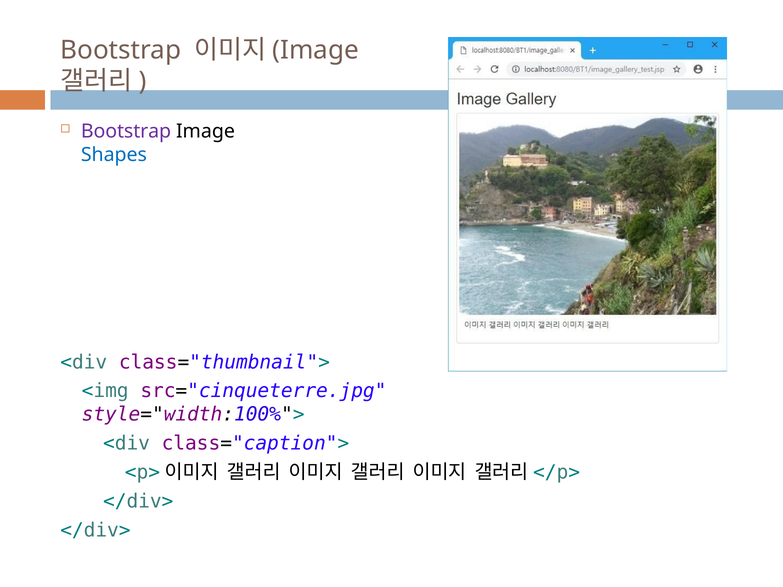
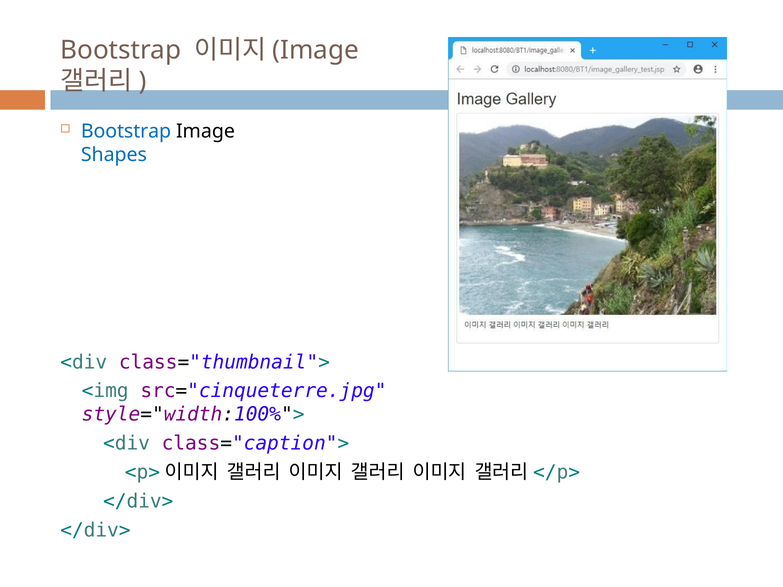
Bootstrap at (126, 131) colour: purple -> blue
